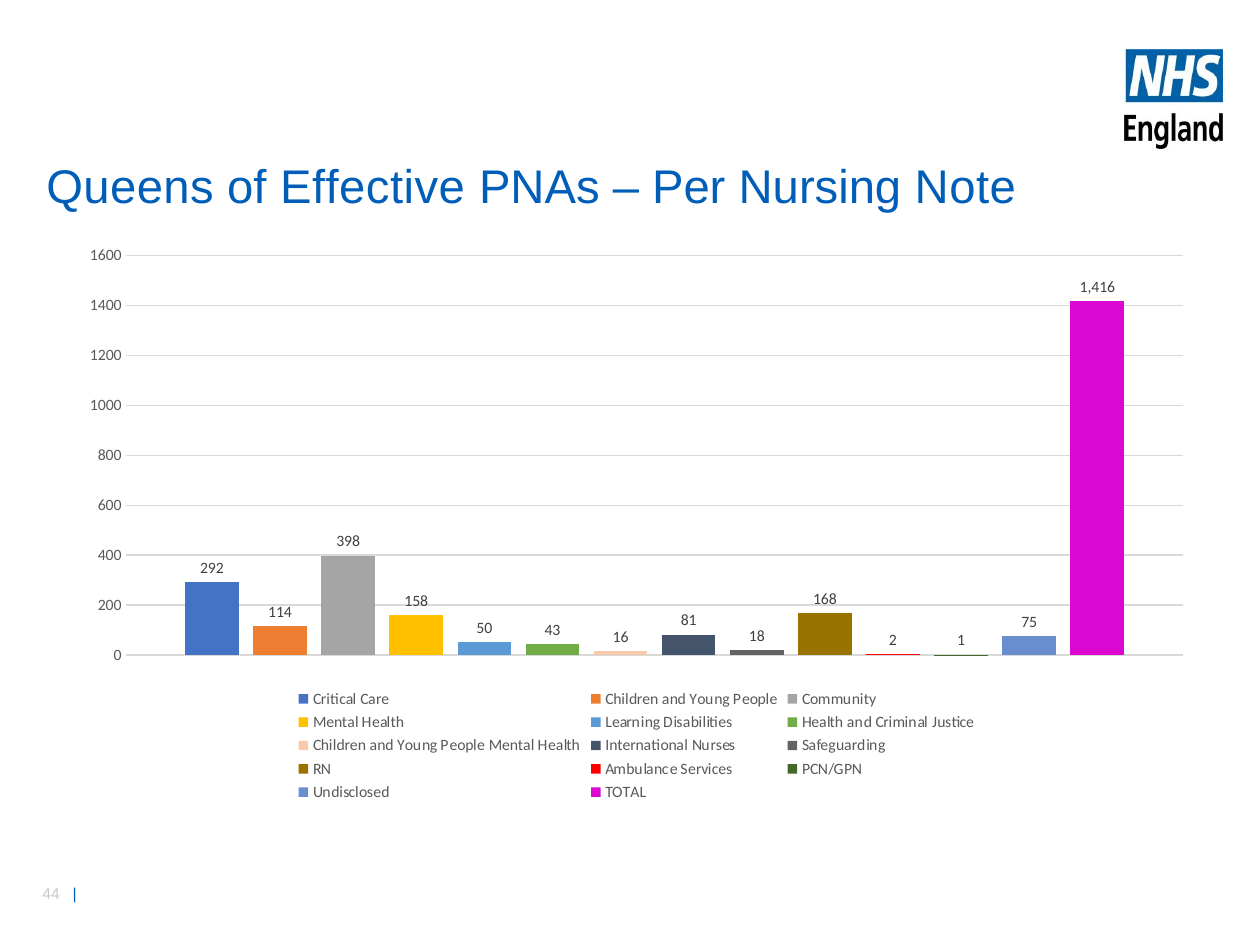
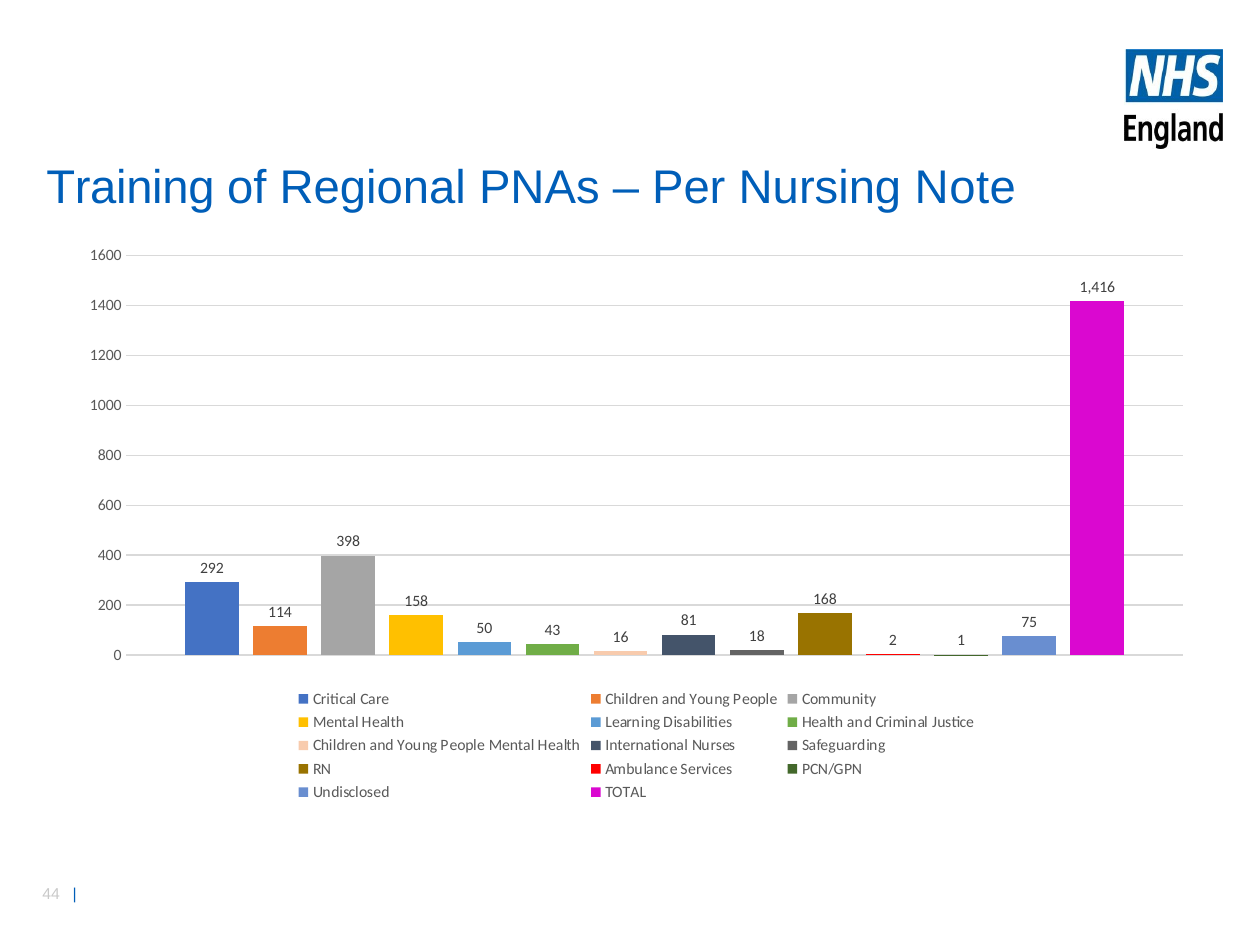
Queens: Queens -> Training
Effective: Effective -> Regional
